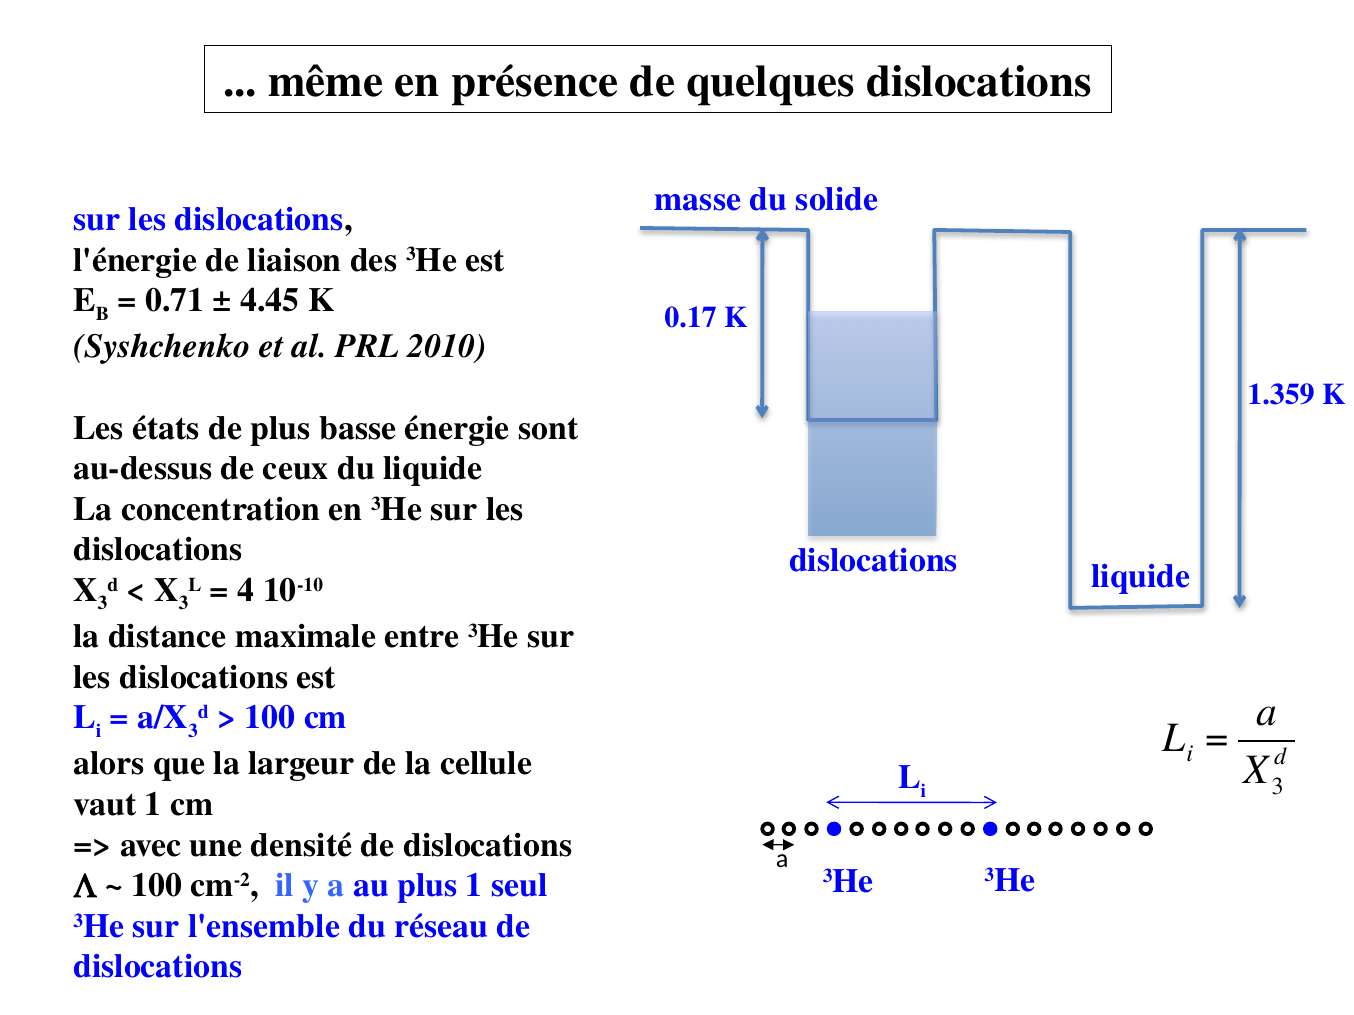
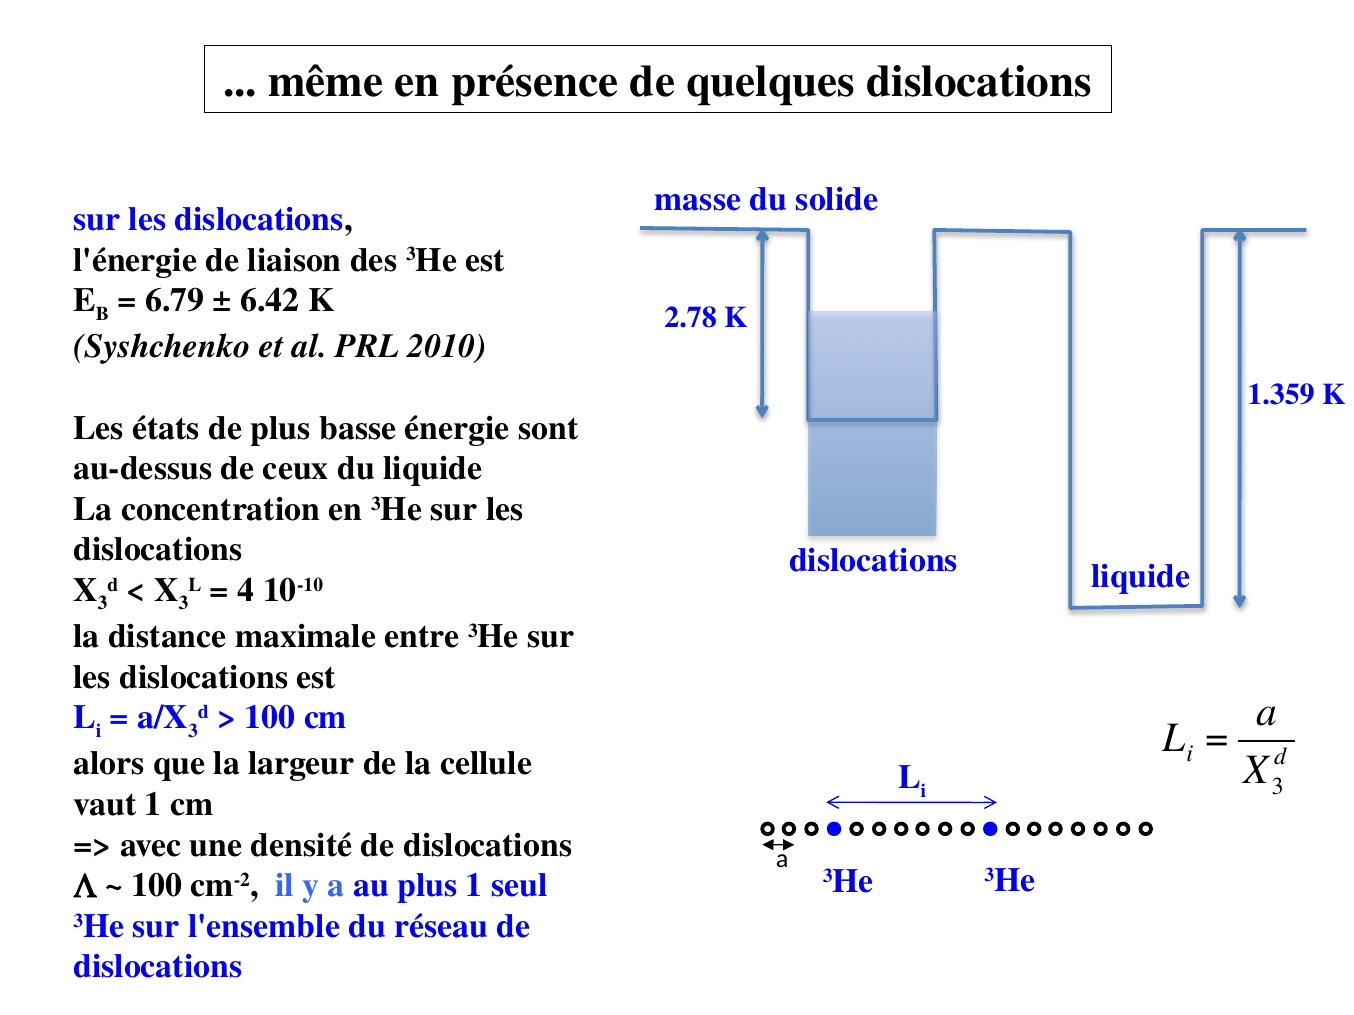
0.71: 0.71 -> 6.79
4.45: 4.45 -> 6.42
0.17: 0.17 -> 2.78
